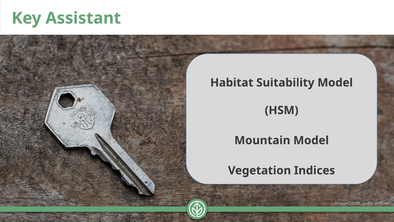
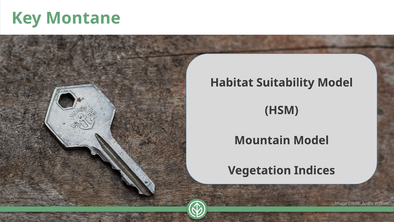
Assistant: Assistant -> Montane
